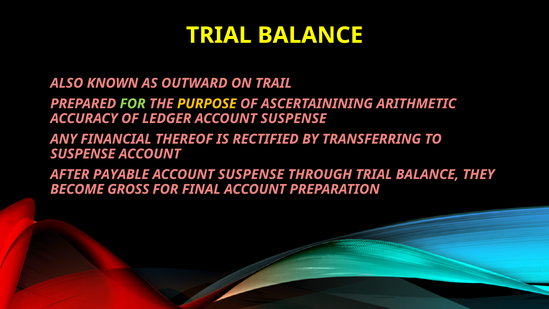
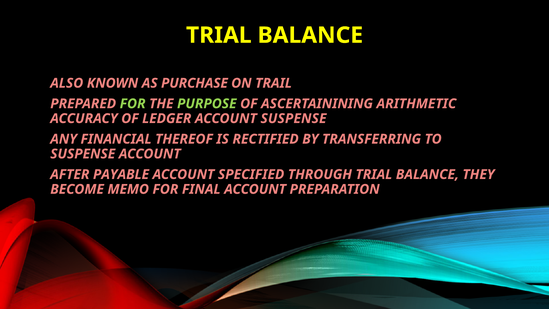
OUTWARD: OUTWARD -> PURCHASE
PURPOSE colour: yellow -> light green
SUSPENSE at (251, 174): SUSPENSE -> SPECIFIED
GROSS: GROSS -> MEMO
